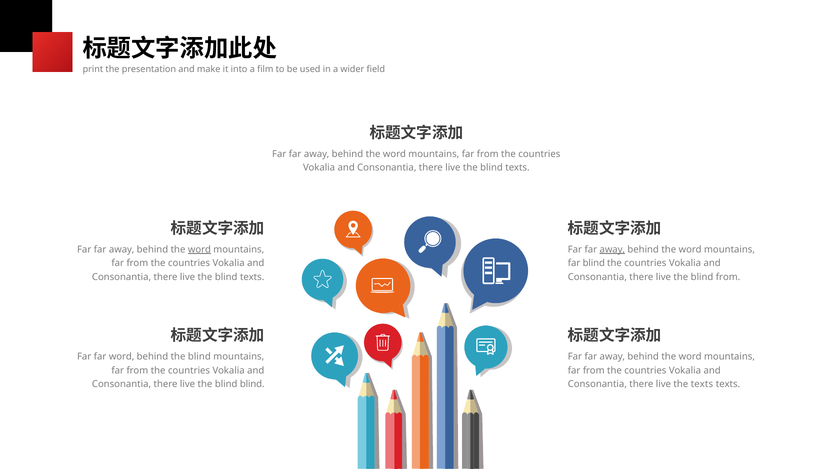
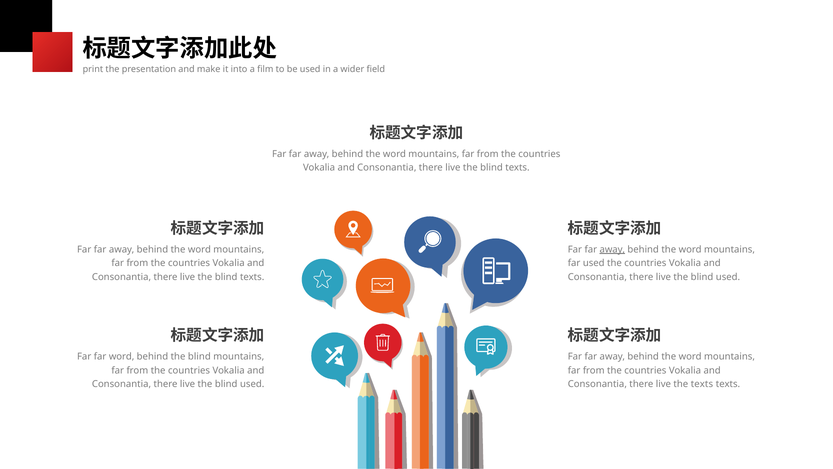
word at (199, 249) underline: present -> none
far blind: blind -> used
from at (728, 277): from -> used
blind at (252, 384): blind -> used
